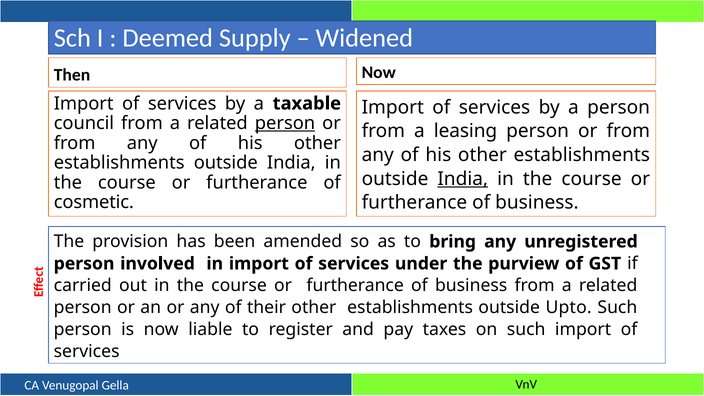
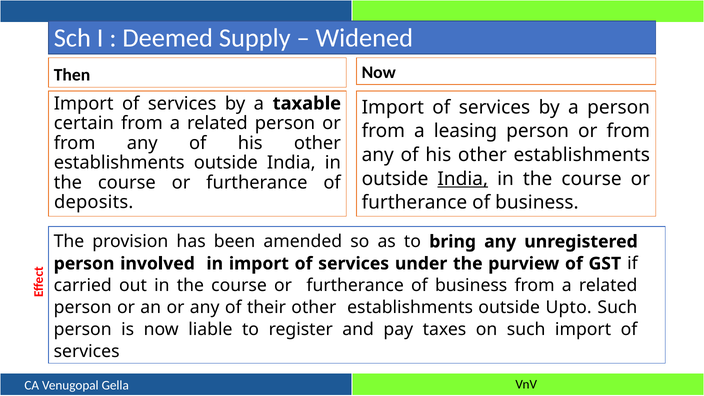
council: council -> certain
person at (285, 123) underline: present -> none
cosmetic: cosmetic -> deposits
